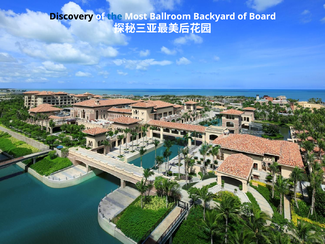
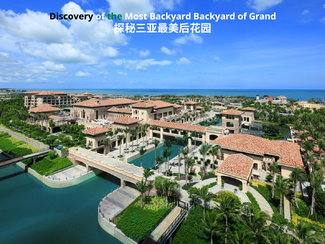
the colour: blue -> green
Most Ballroom: Ballroom -> Backyard
Board: Board -> Grand
